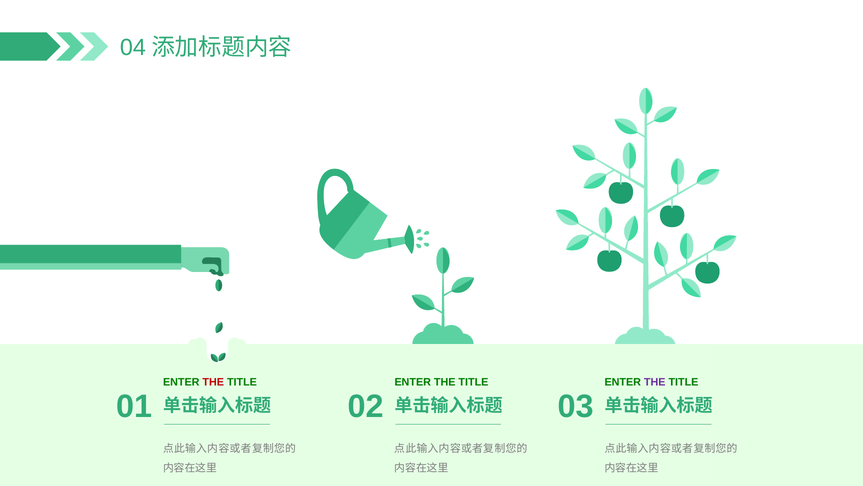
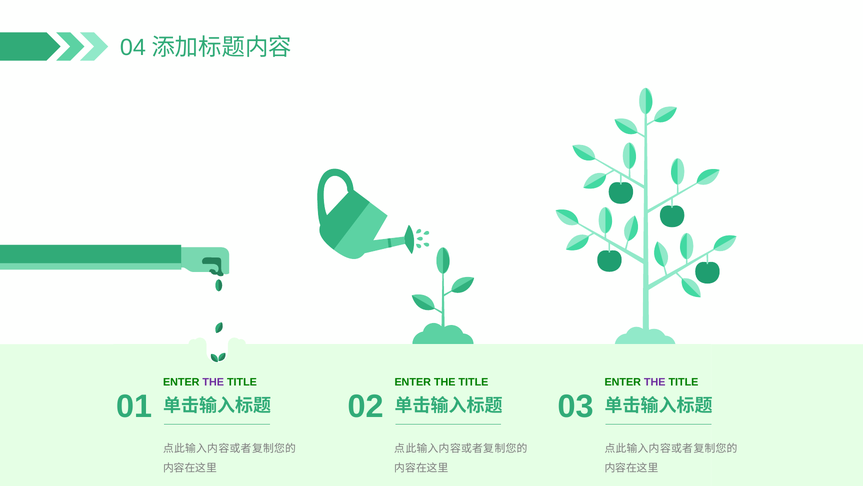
THE at (213, 382) colour: red -> purple
